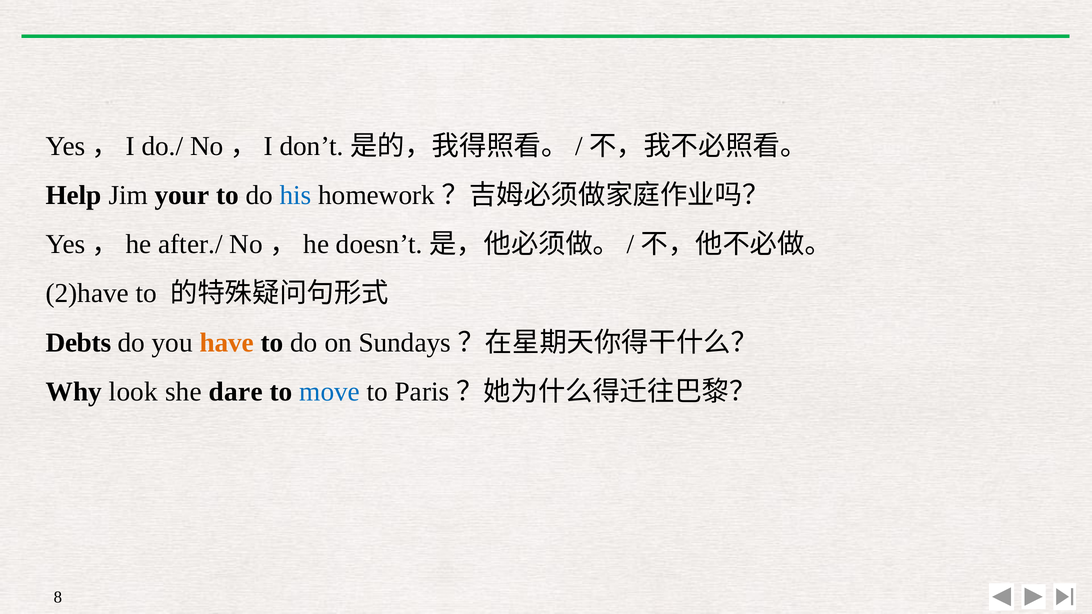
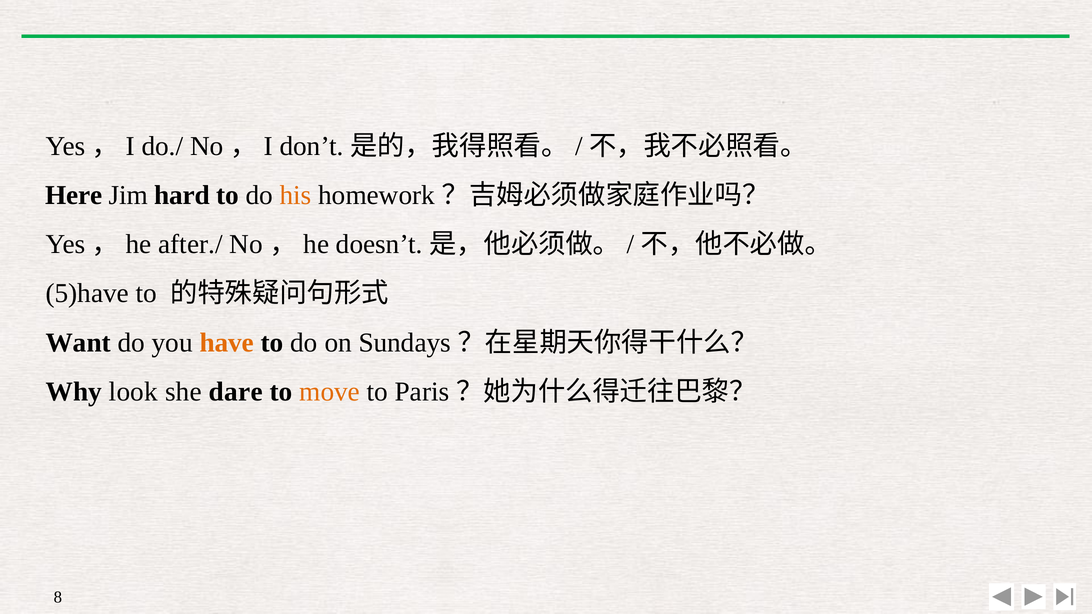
Help: Help -> Here
your: your -> hard
his colour: blue -> orange
2)have: 2)have -> 5)have
Debts: Debts -> Want
move colour: blue -> orange
